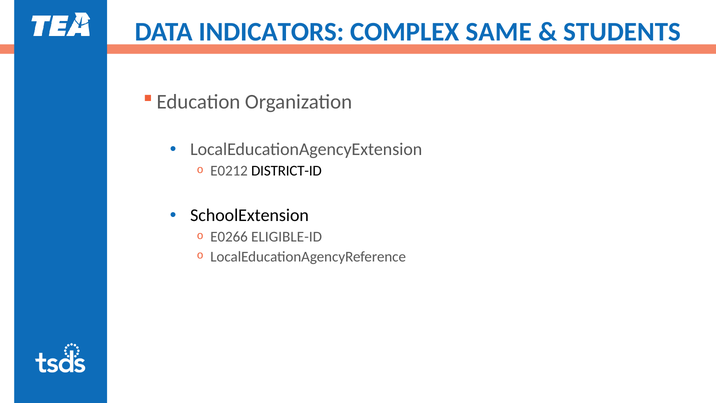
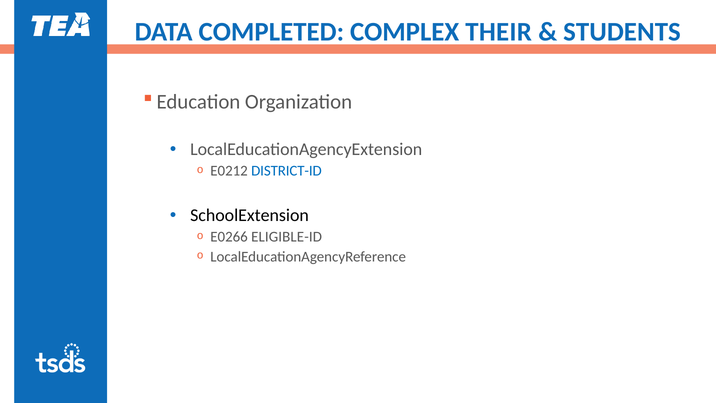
INDICATORS: INDICATORS -> COMPLETED
SAME: SAME -> THEIR
DISTRICT-ID colour: black -> blue
